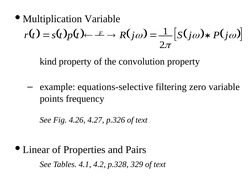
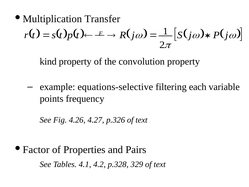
Multiplication Variable: Variable -> Transfer
zero: zero -> each
Linear: Linear -> Factor
